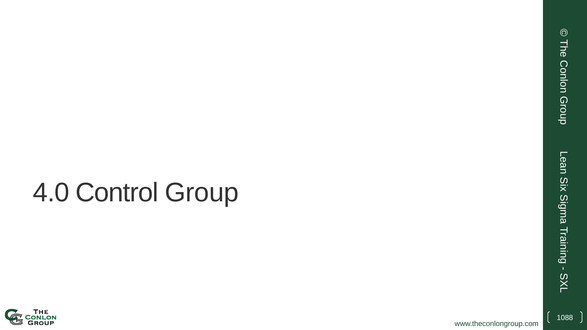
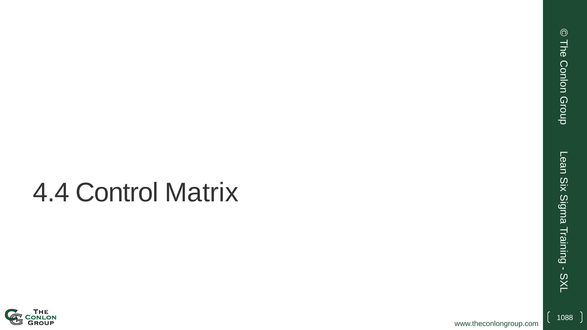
4.0: 4.0 -> 4.4
Group: Group -> Matrix
